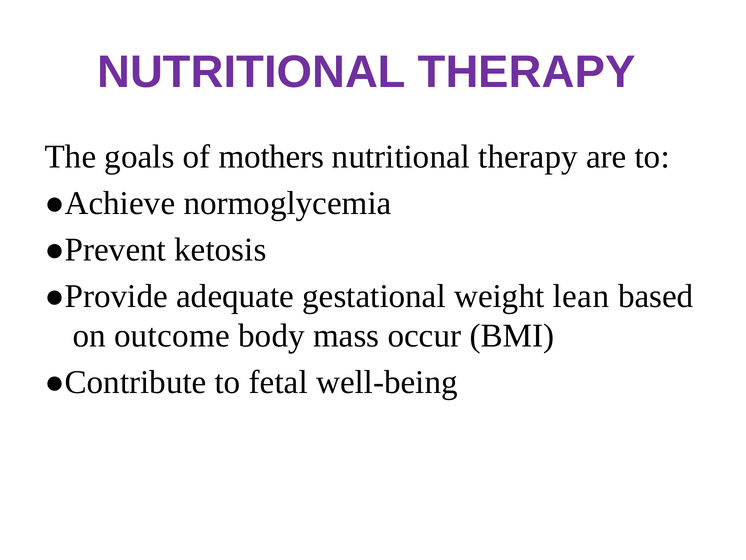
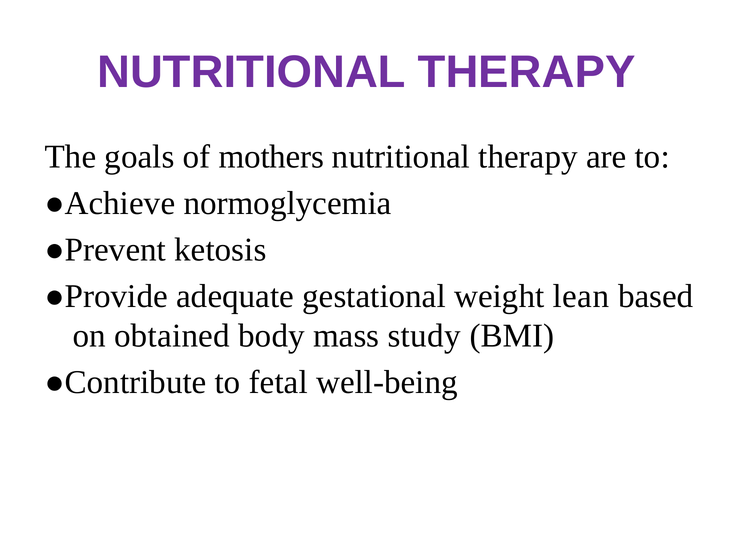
outcome: outcome -> obtained
occur: occur -> study
